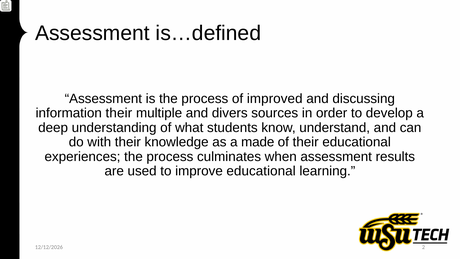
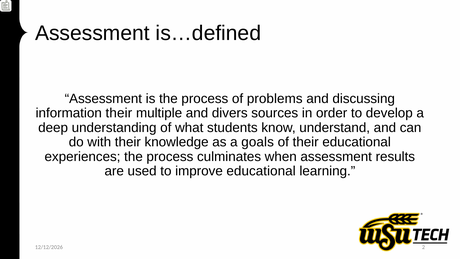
improved: improved -> problems
made: made -> goals
